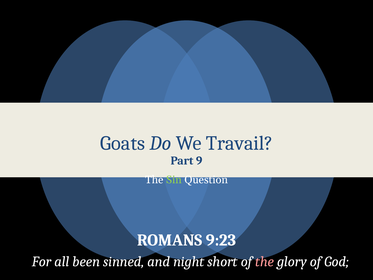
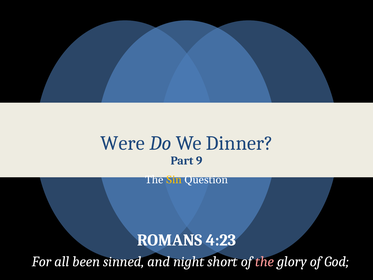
Goats: Goats -> Were
Travail: Travail -> Dinner
Sin colour: light green -> yellow
9:23: 9:23 -> 4:23
